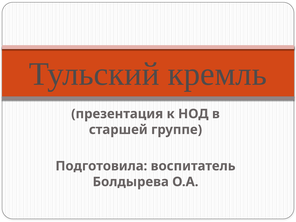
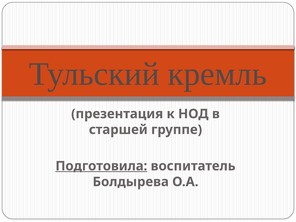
Подготовила underline: none -> present
